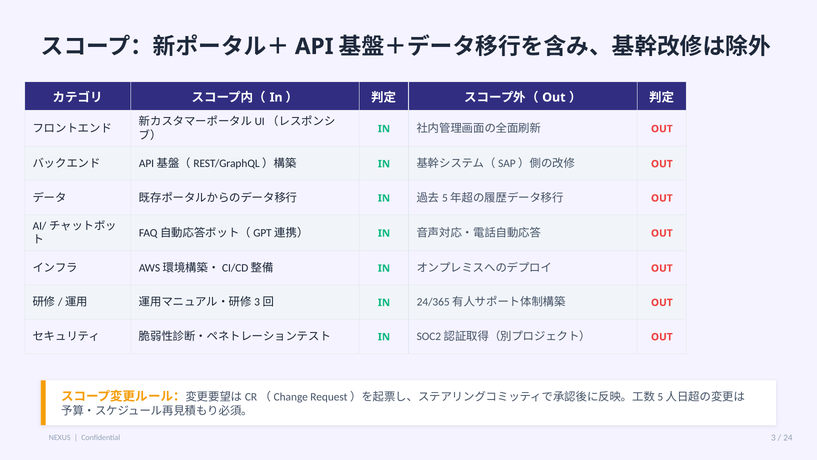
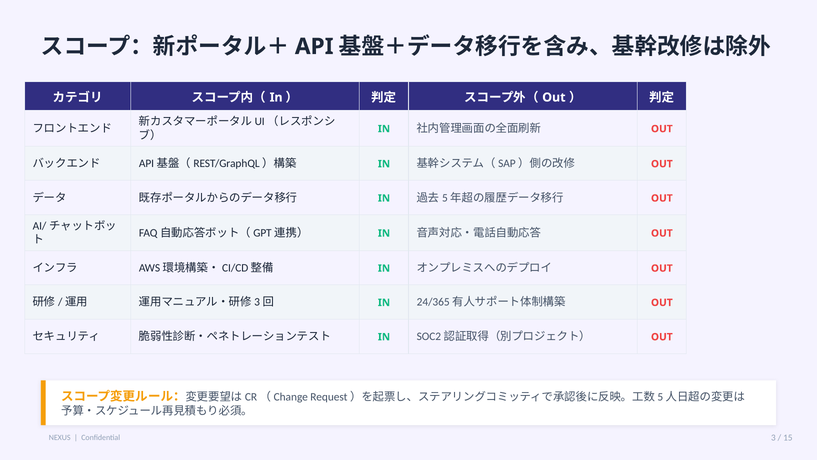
24: 24 -> 15
